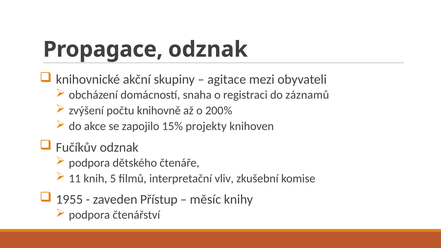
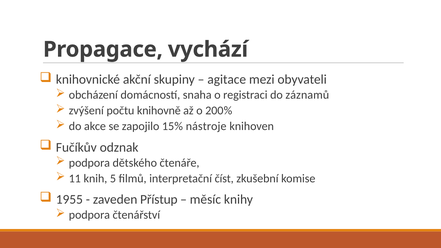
Propagace odznak: odznak -> vychází
projekty: projekty -> nástroje
vliv: vliv -> číst
